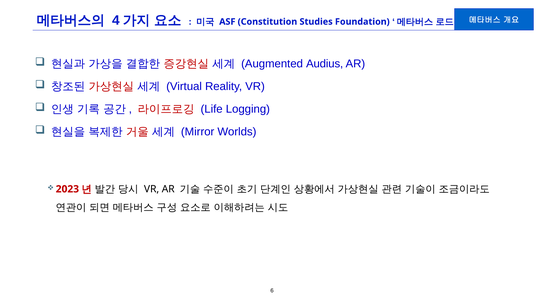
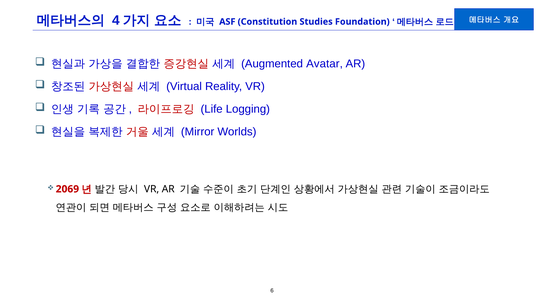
Audius: Audius -> Avatar
2023: 2023 -> 2069
